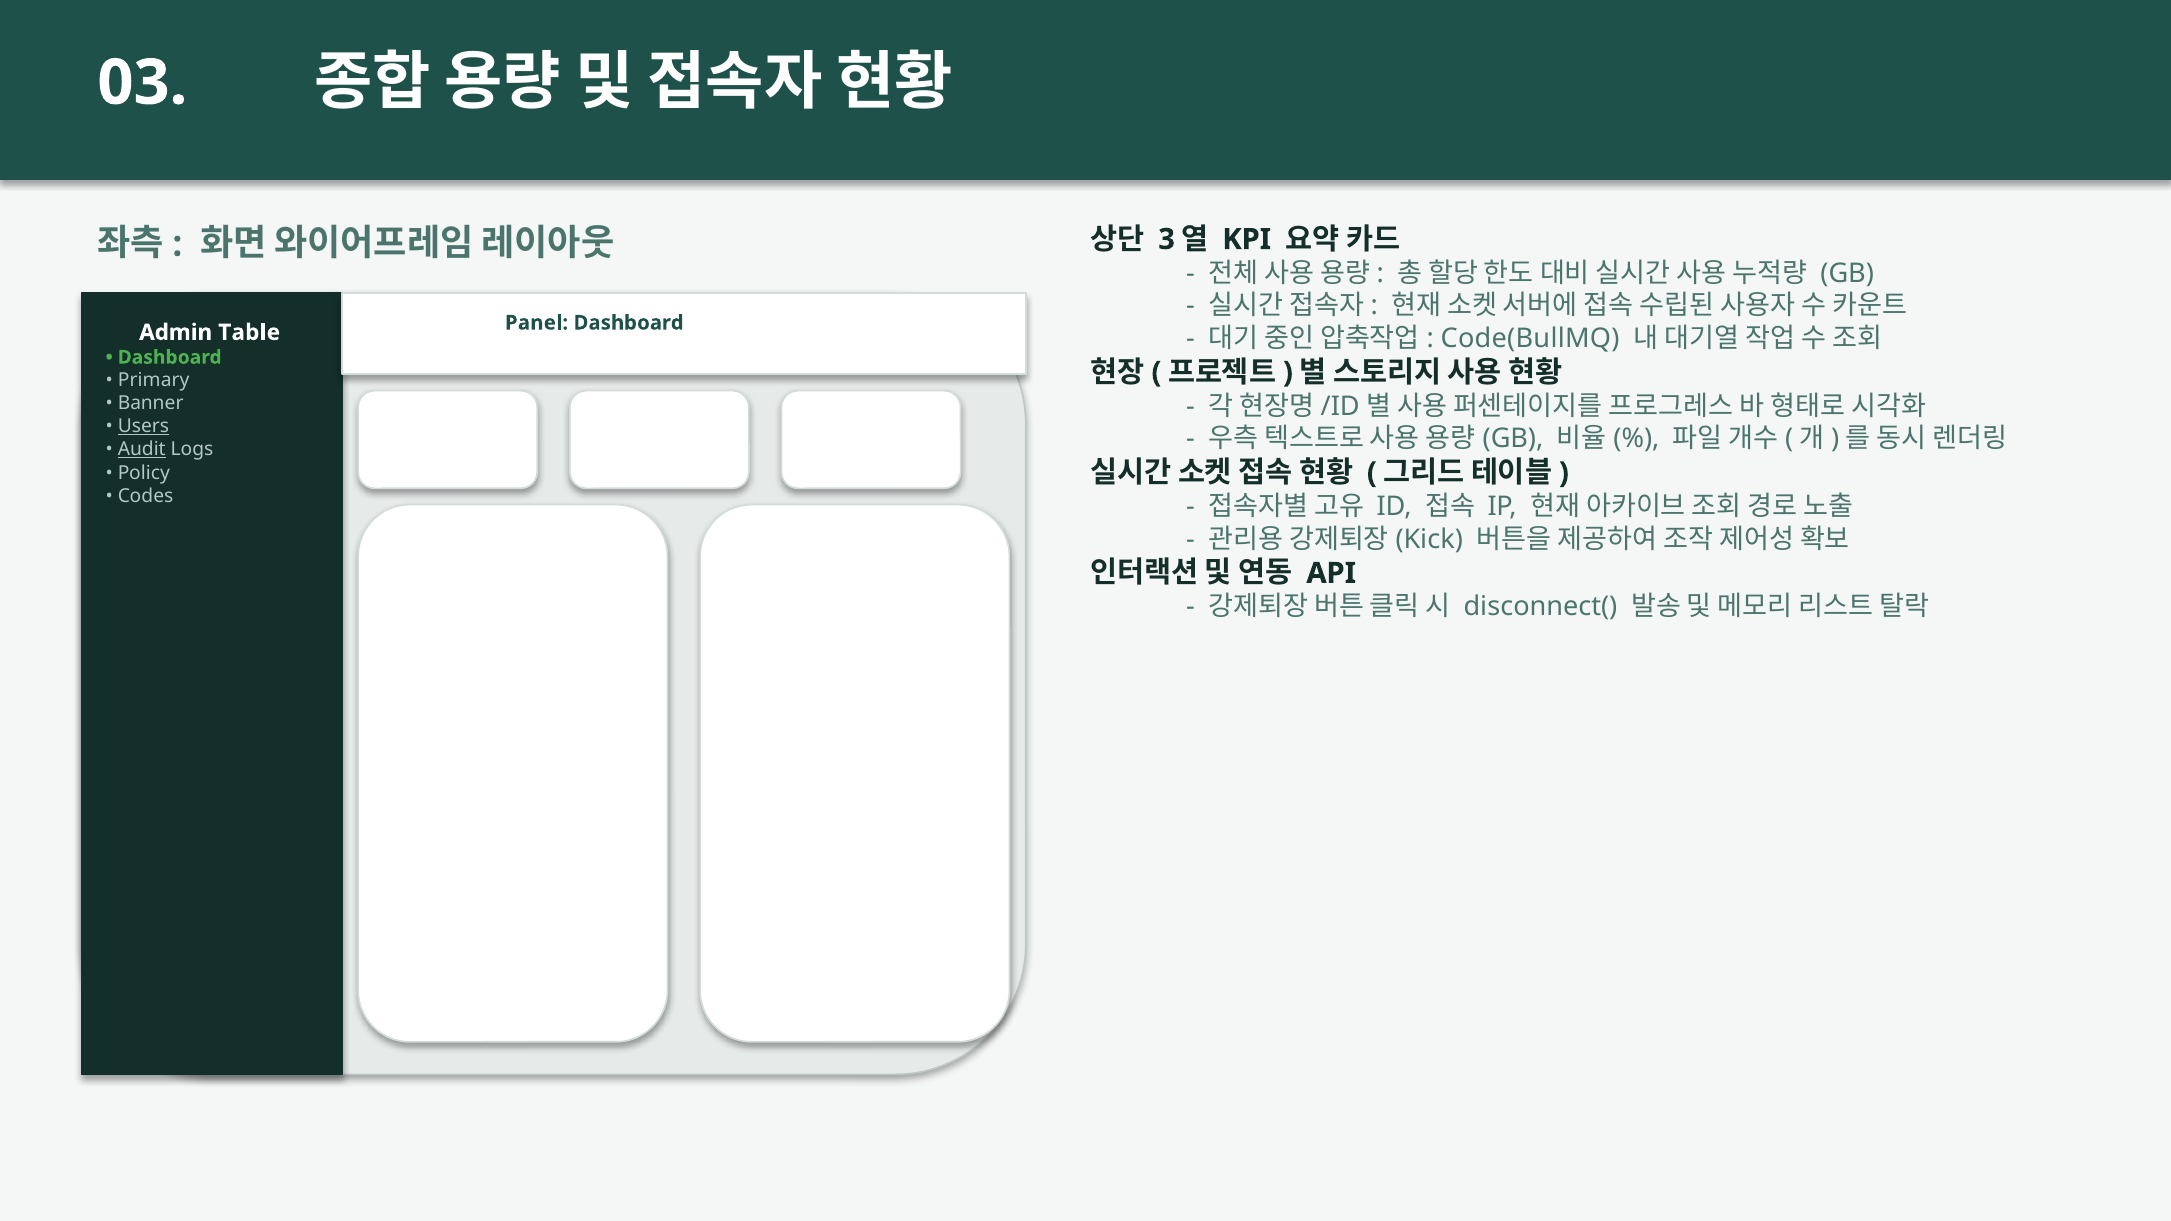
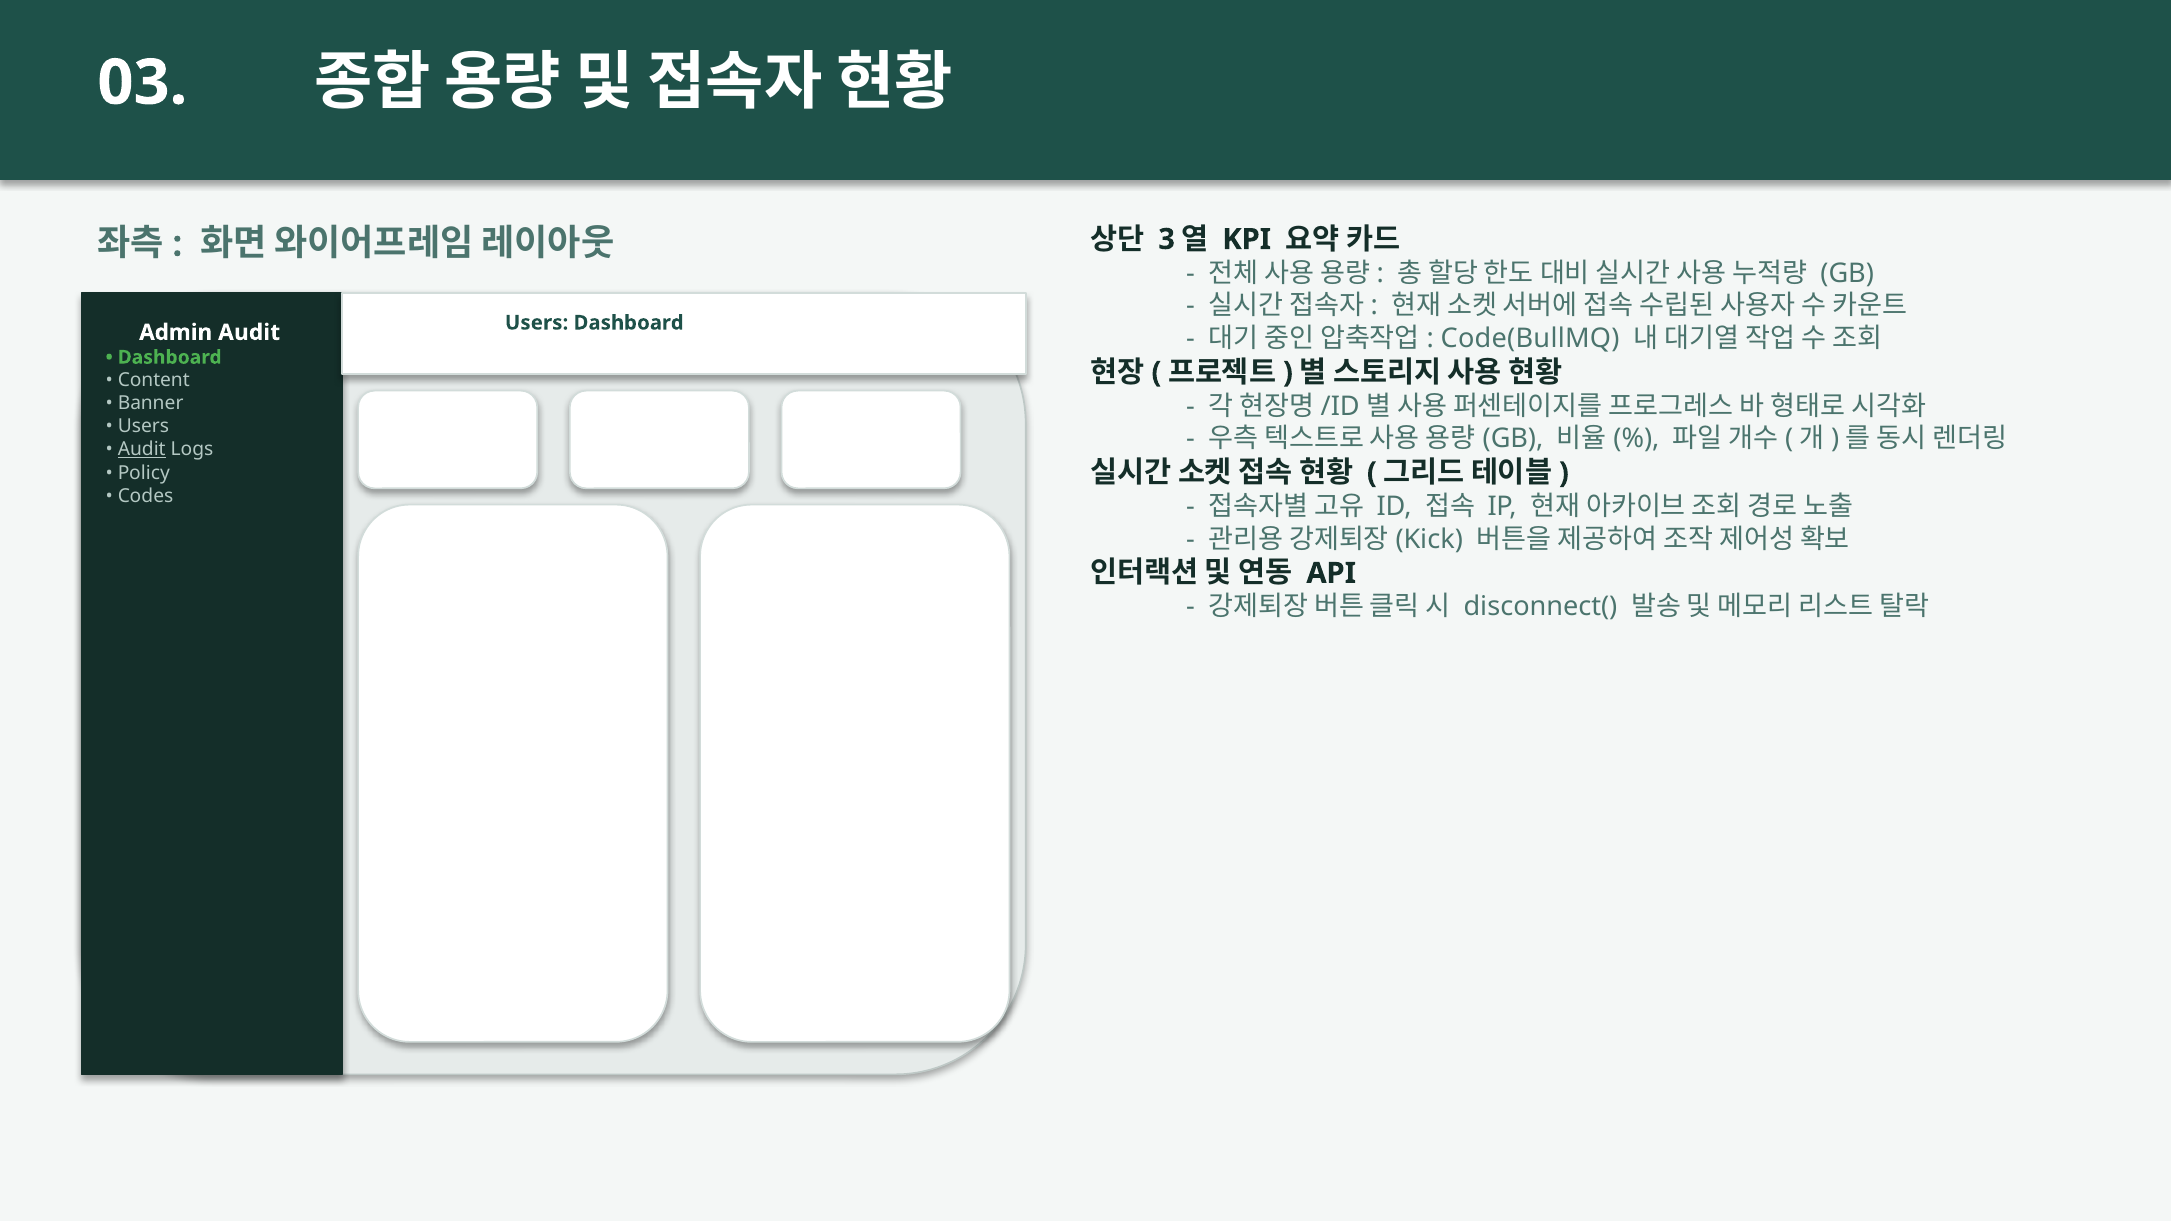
Panel at (537, 323): Panel -> Users
Admin Table: Table -> Audit
Primary: Primary -> Content
Users at (143, 427) underline: present -> none
